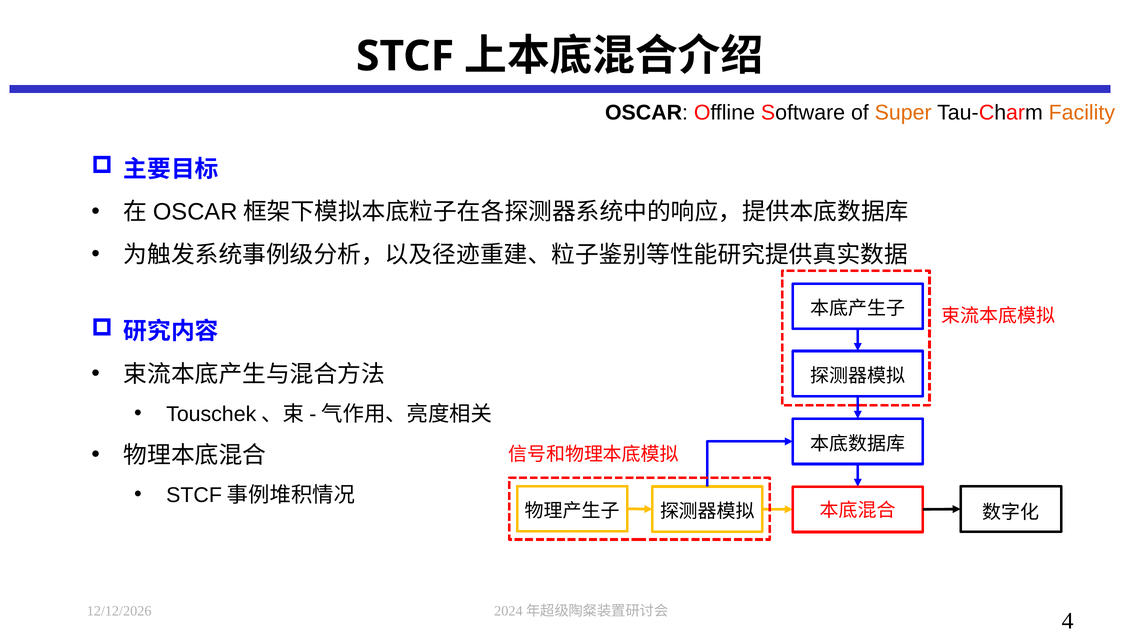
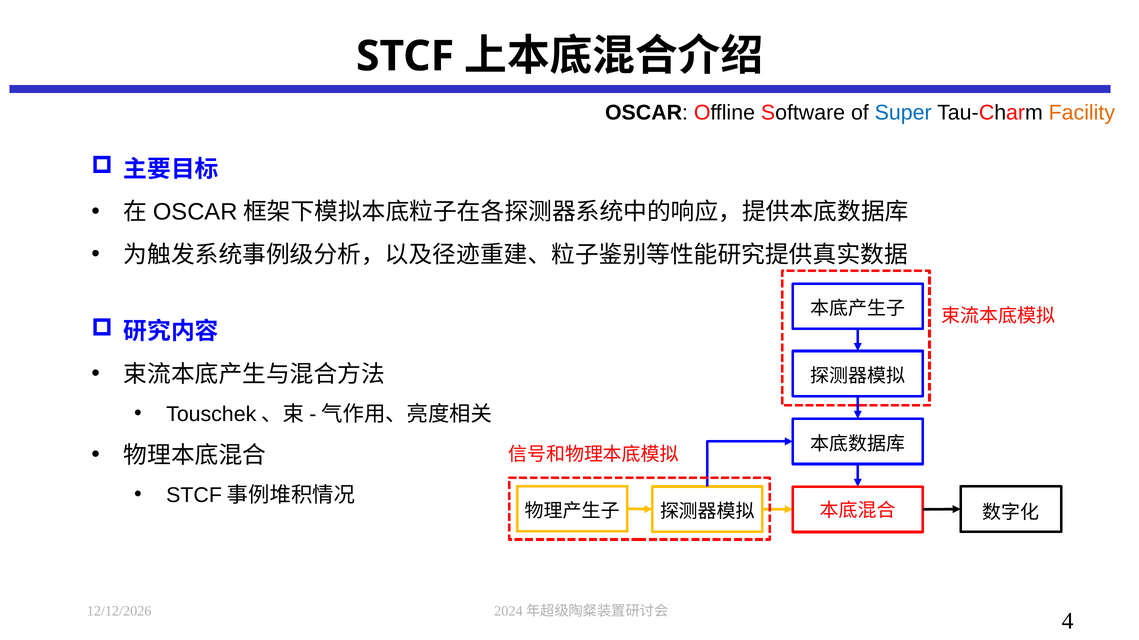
Super colour: orange -> blue
